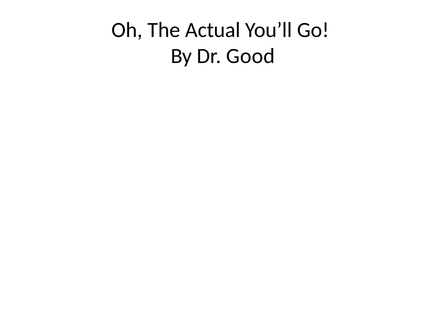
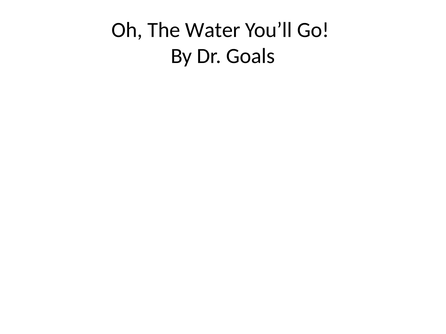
Actual: Actual -> Water
Good: Good -> Goals
